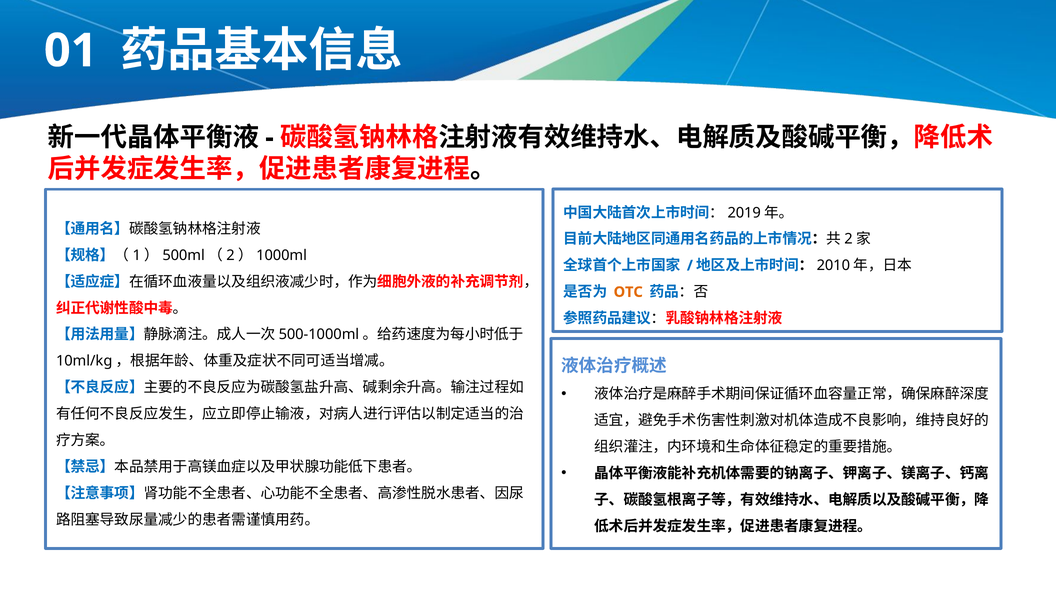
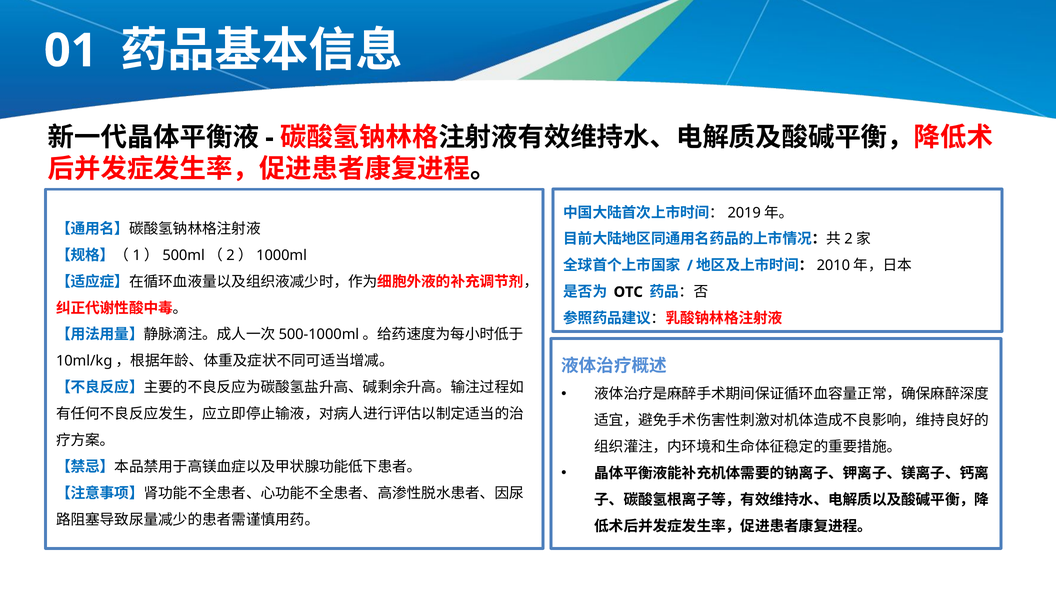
OTC colour: orange -> black
